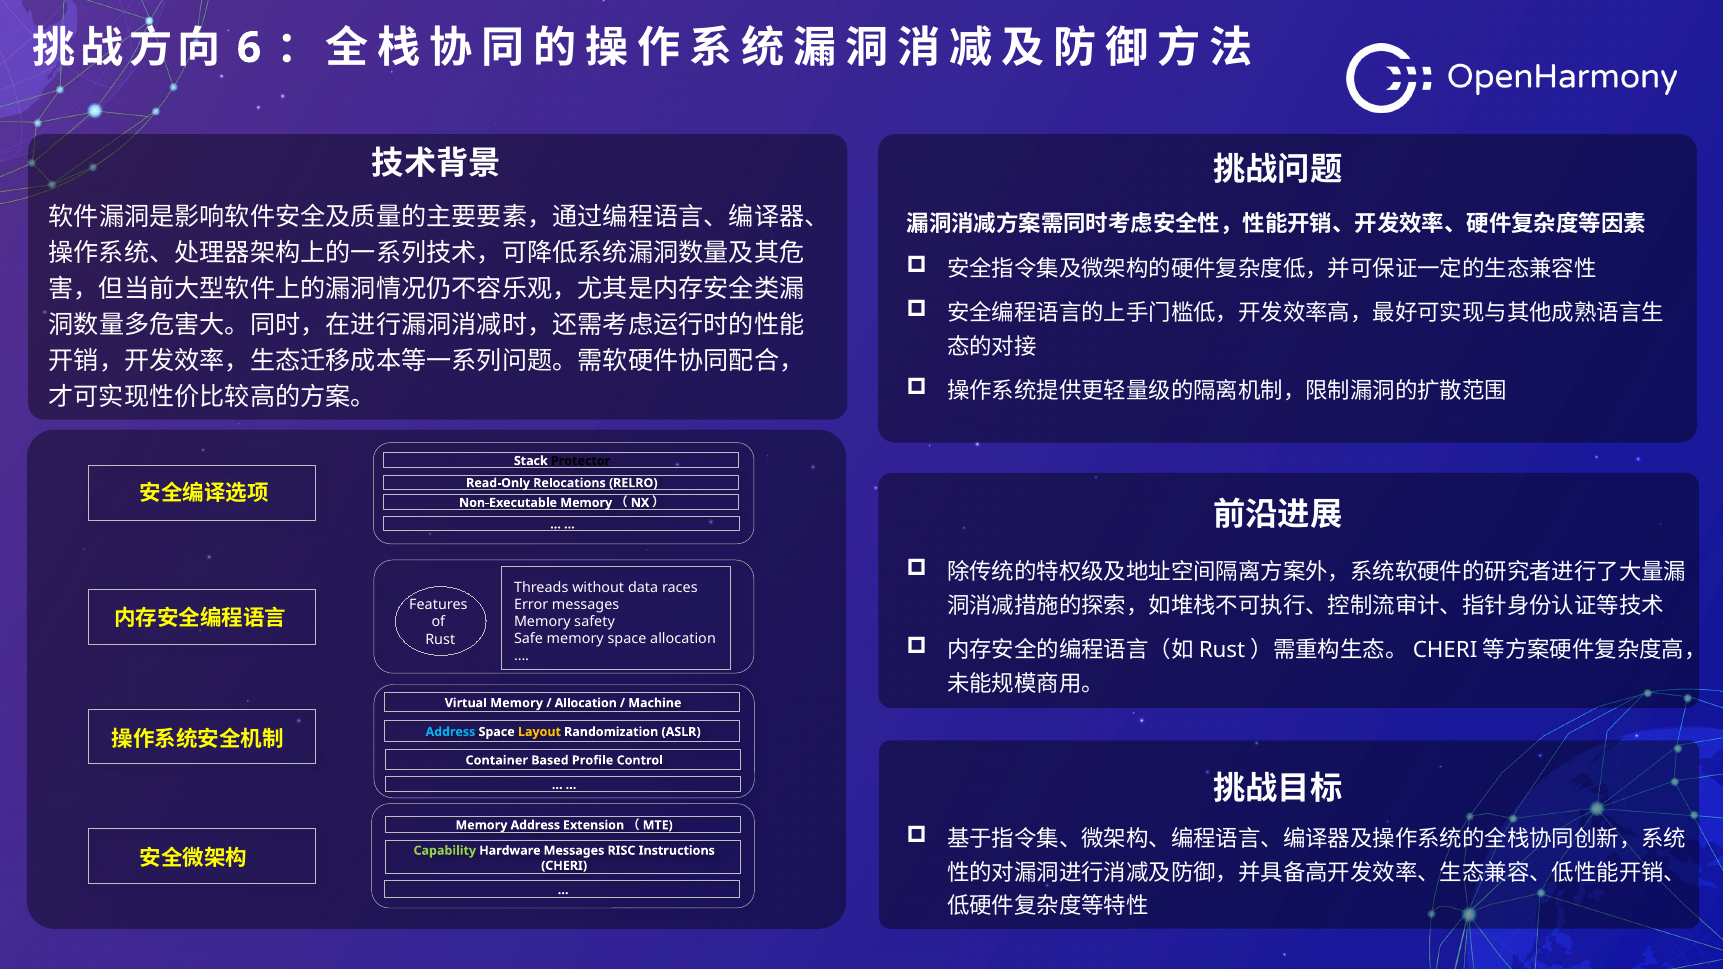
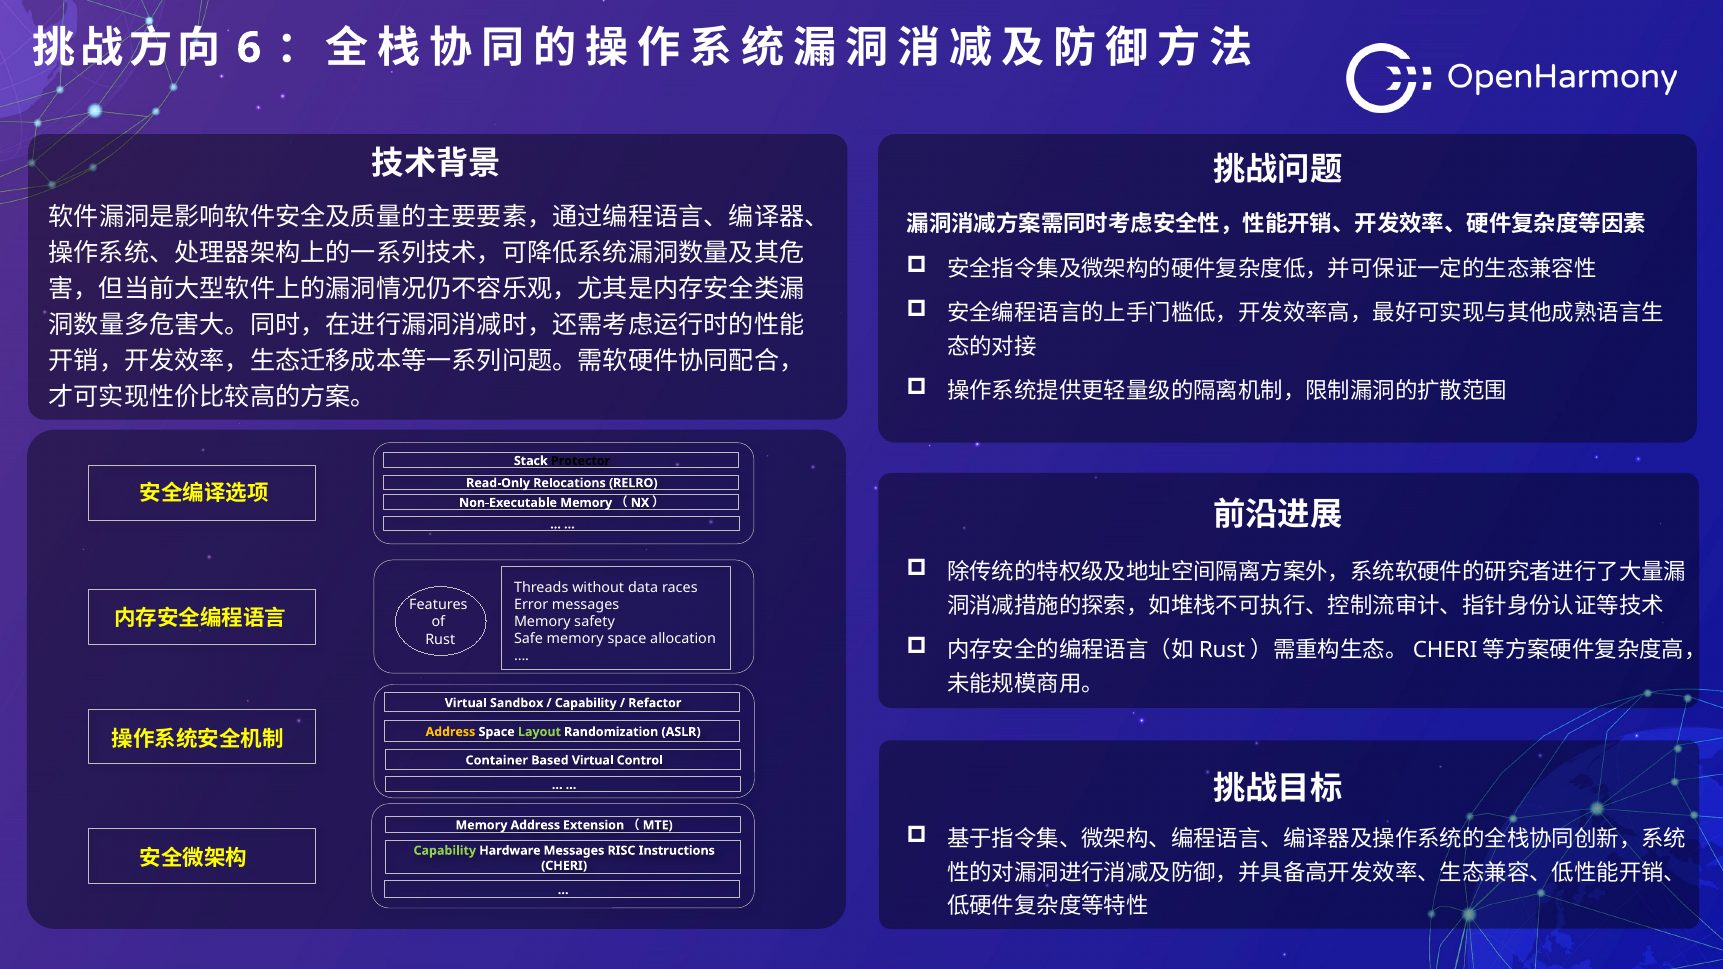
Virtual Memory: Memory -> Sandbox
Allocation at (586, 703): Allocation -> Capability
Machine: Machine -> Refactor
Address at (450, 732) colour: light blue -> yellow
Layout colour: yellow -> light green
Based Profile: Profile -> Virtual
